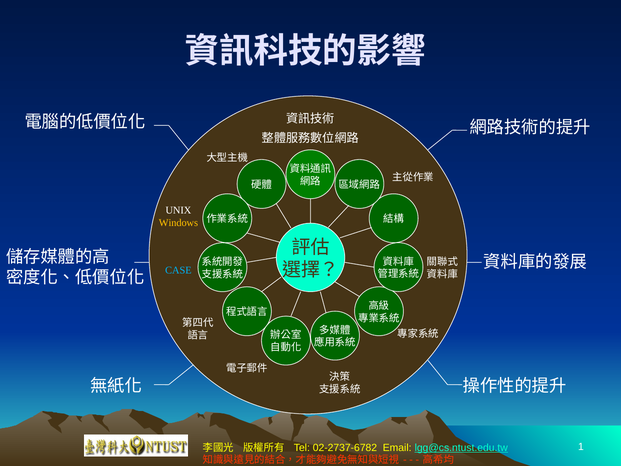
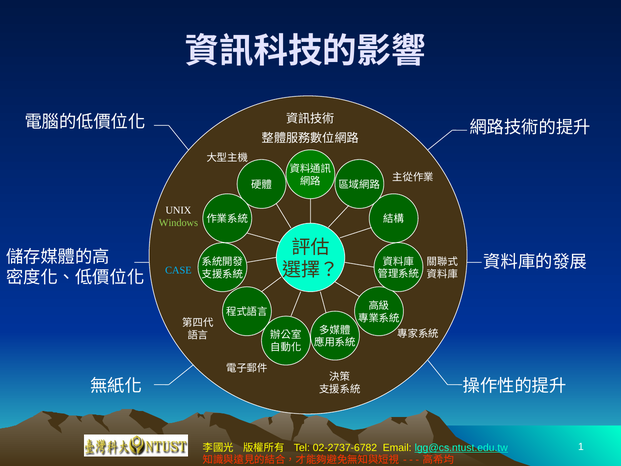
Windows colour: yellow -> light green
